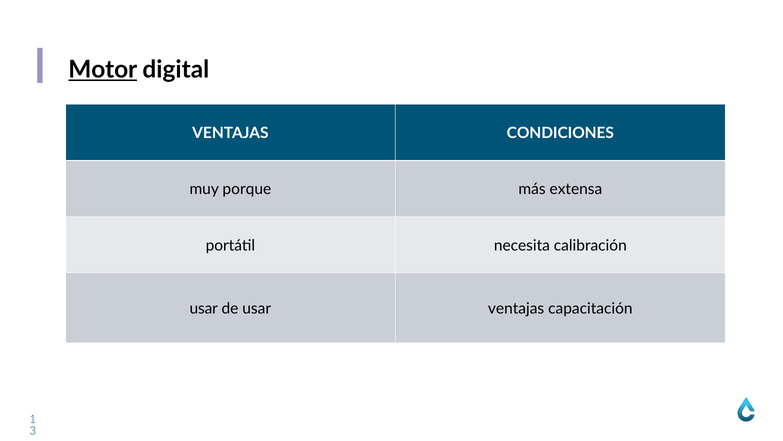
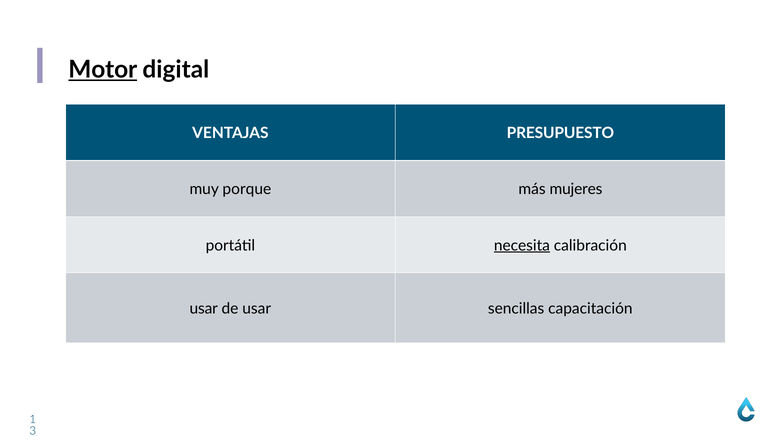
CONDICIONES: CONDICIONES -> PRESUPUESTO
extensa: extensa -> mujeres
necesita underline: none -> present
usar ventajas: ventajas -> sencillas
